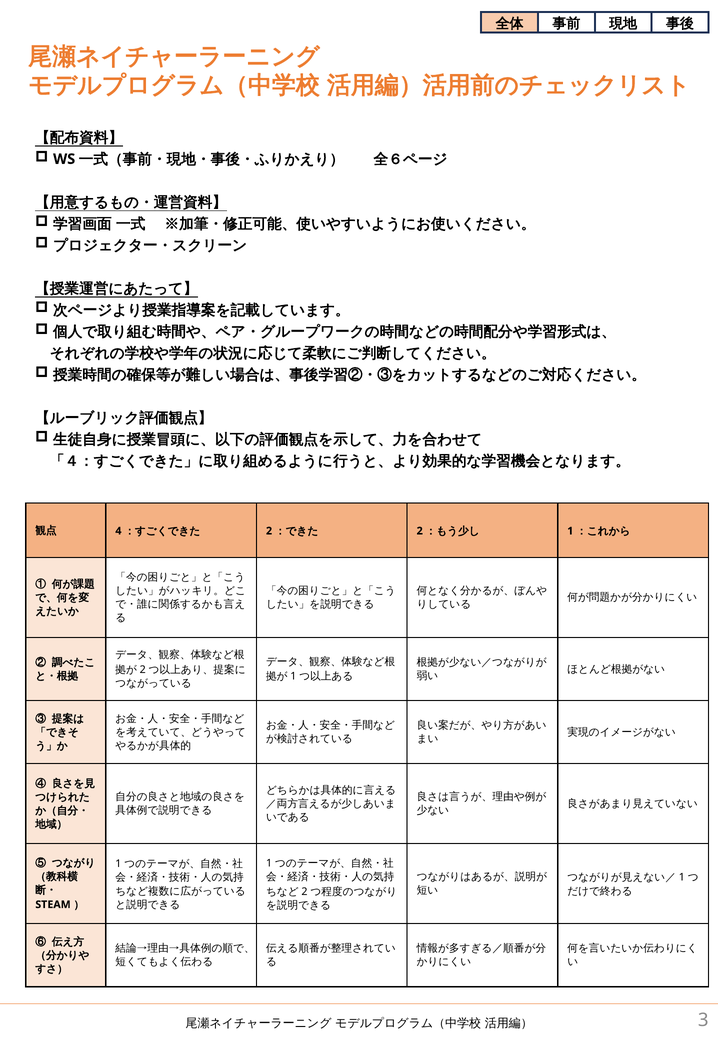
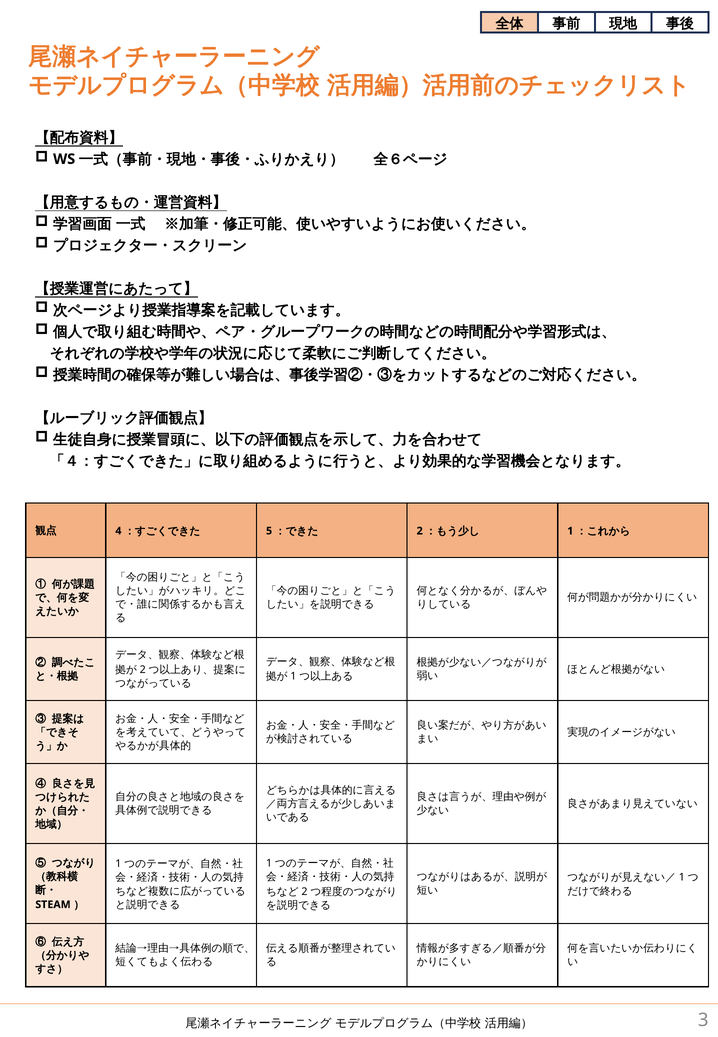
2 at (269, 531): 2 -> 5
